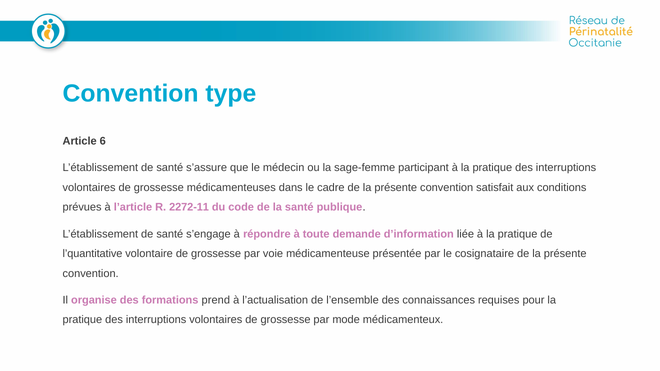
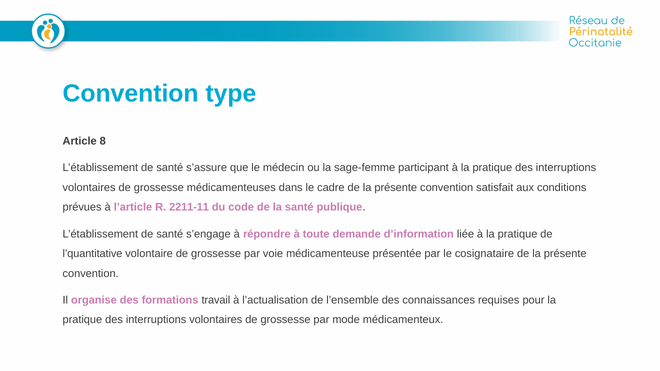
6: 6 -> 8
2272-11: 2272-11 -> 2211-11
prend: prend -> travail
